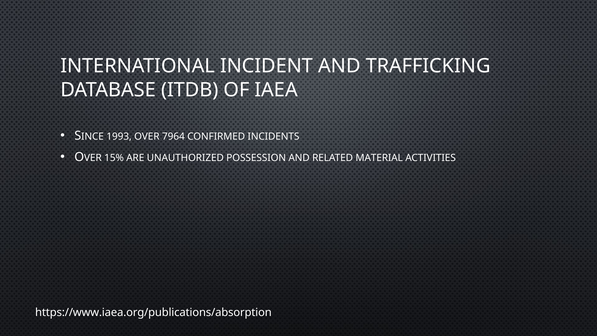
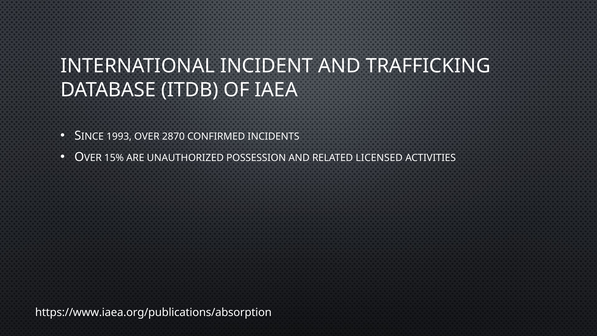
7964: 7964 -> 2870
MATERIAL: MATERIAL -> LICENSED
